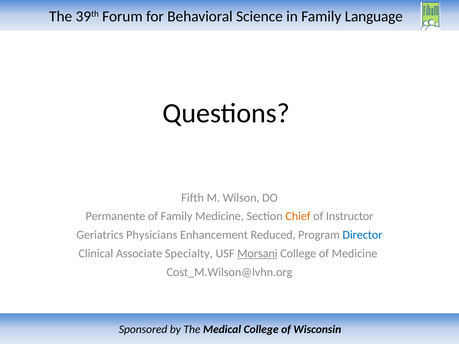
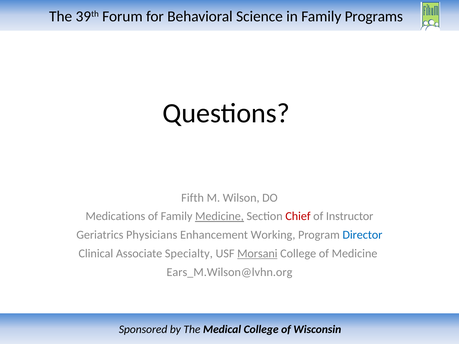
Language: Language -> Programs
Permanente: Permanente -> Medications
Medicine at (219, 216) underline: none -> present
Chief colour: orange -> red
Reduced: Reduced -> Working
Cost_M.Wilson@lvhn.org: Cost_M.Wilson@lvhn.org -> Ears_M.Wilson@lvhn.org
